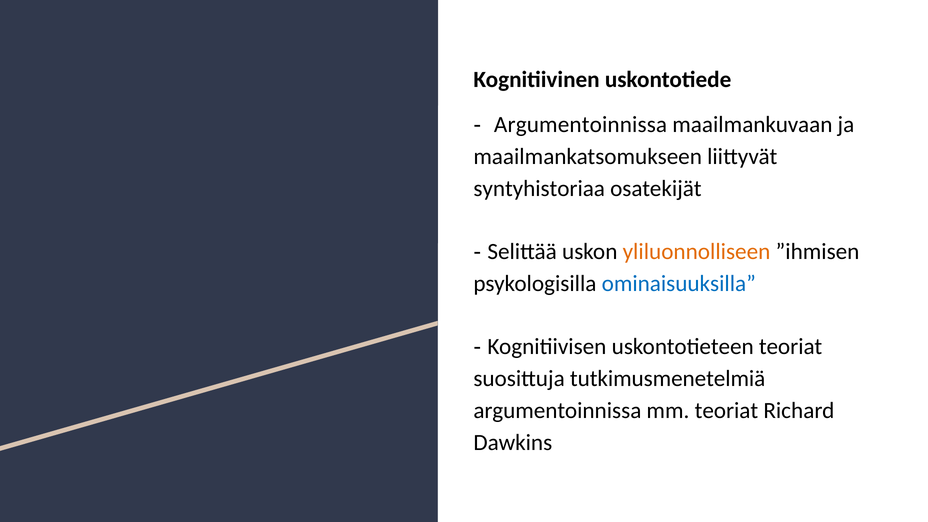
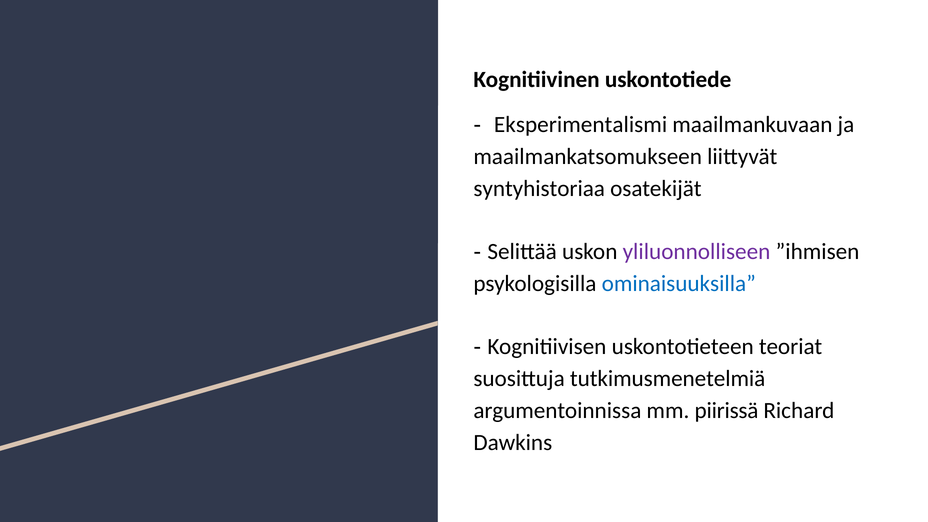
Argumentoinnissa at (581, 125): Argumentoinnissa -> Eksperimentalismi
yliluonnolliseen colour: orange -> purple
mm teoriat: teoriat -> piirissä
